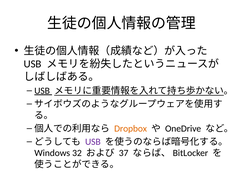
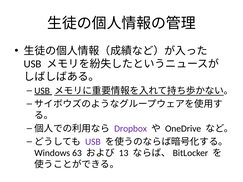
Dropbox colour: orange -> purple
32: 32 -> 63
37: 37 -> 13
